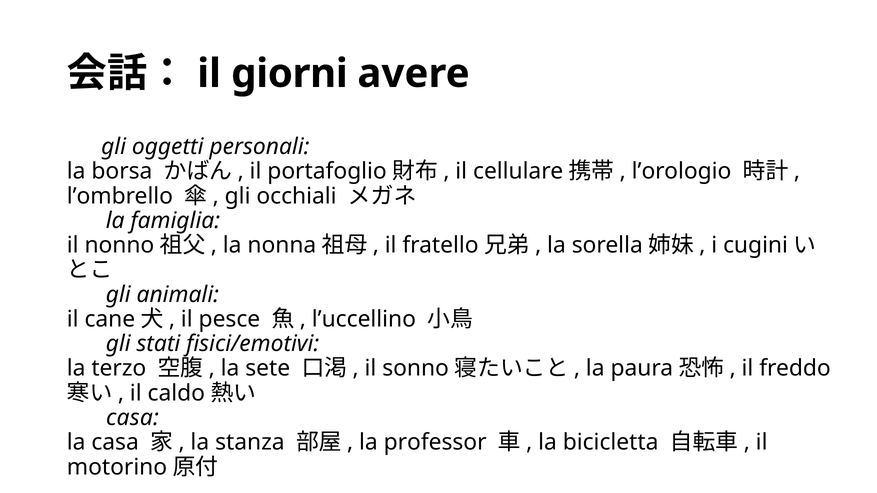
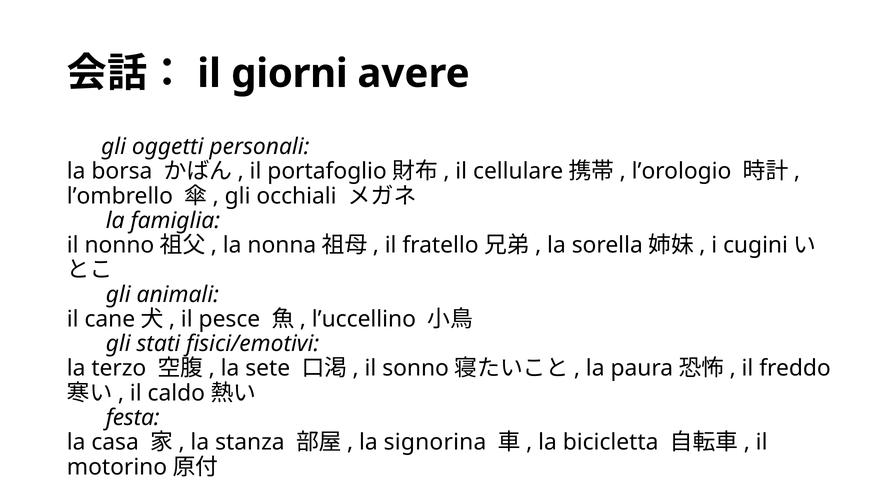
casa at (132, 418): casa -> festa
professor: professor -> signorina
